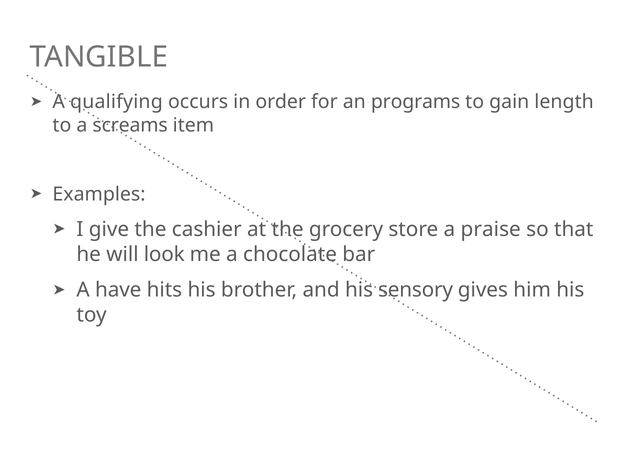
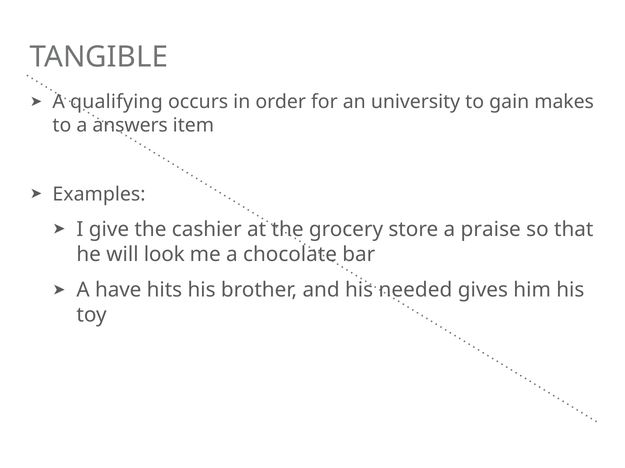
programs: programs -> university
length: length -> makes
screams: screams -> answers
sensory: sensory -> needed
